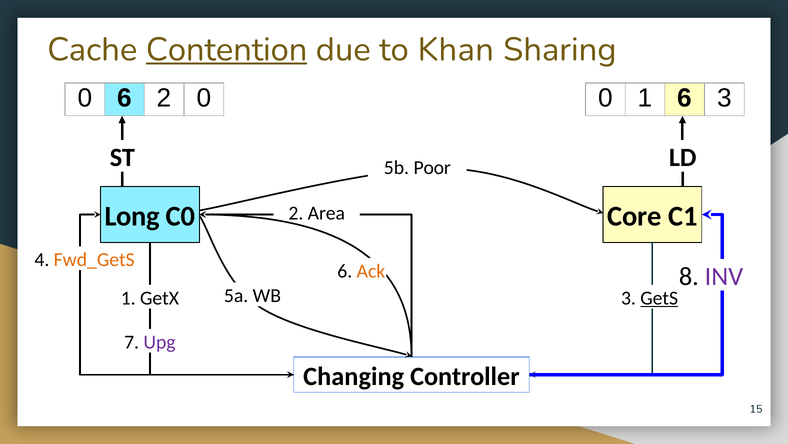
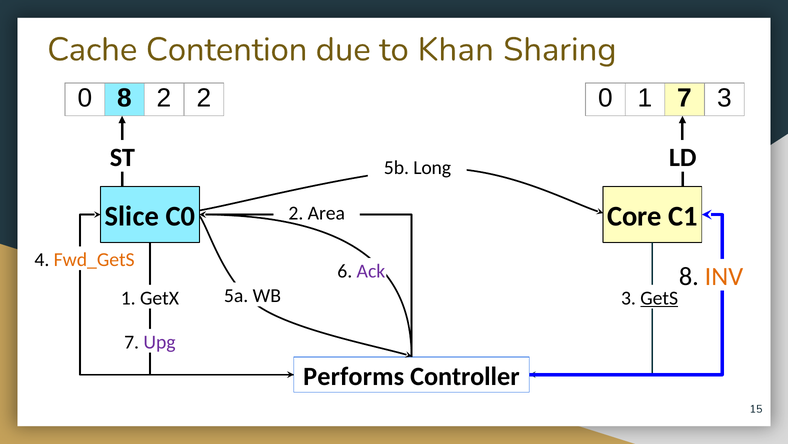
Contention underline: present -> none
0 6: 6 -> 8
0 at (204, 98): 0 -> 2
1 6: 6 -> 7
Poor: Poor -> Long
Long: Long -> Slice
Ack colour: orange -> purple
INV colour: purple -> orange
Changing: Changing -> Performs
